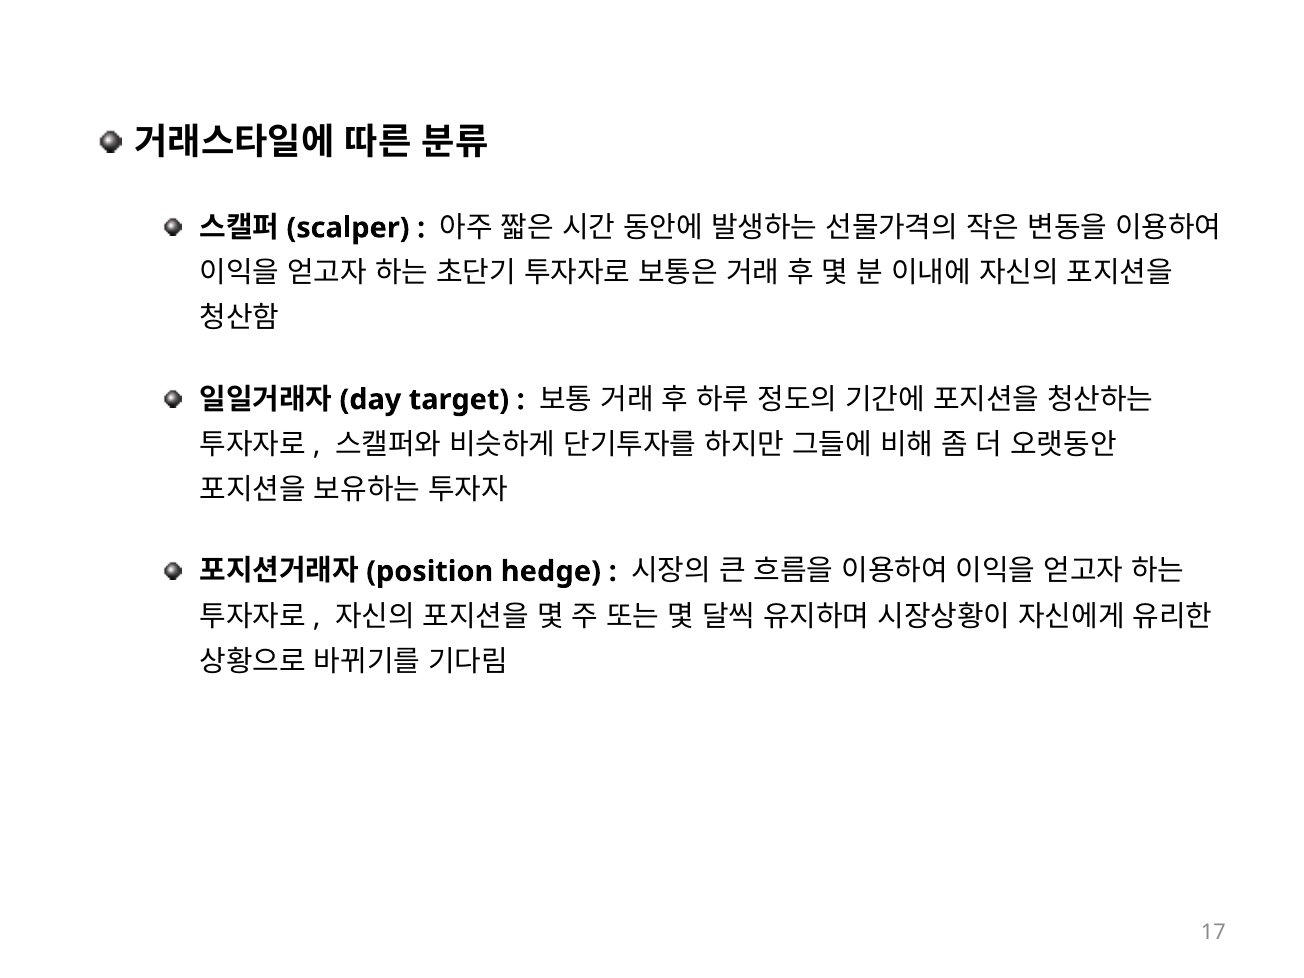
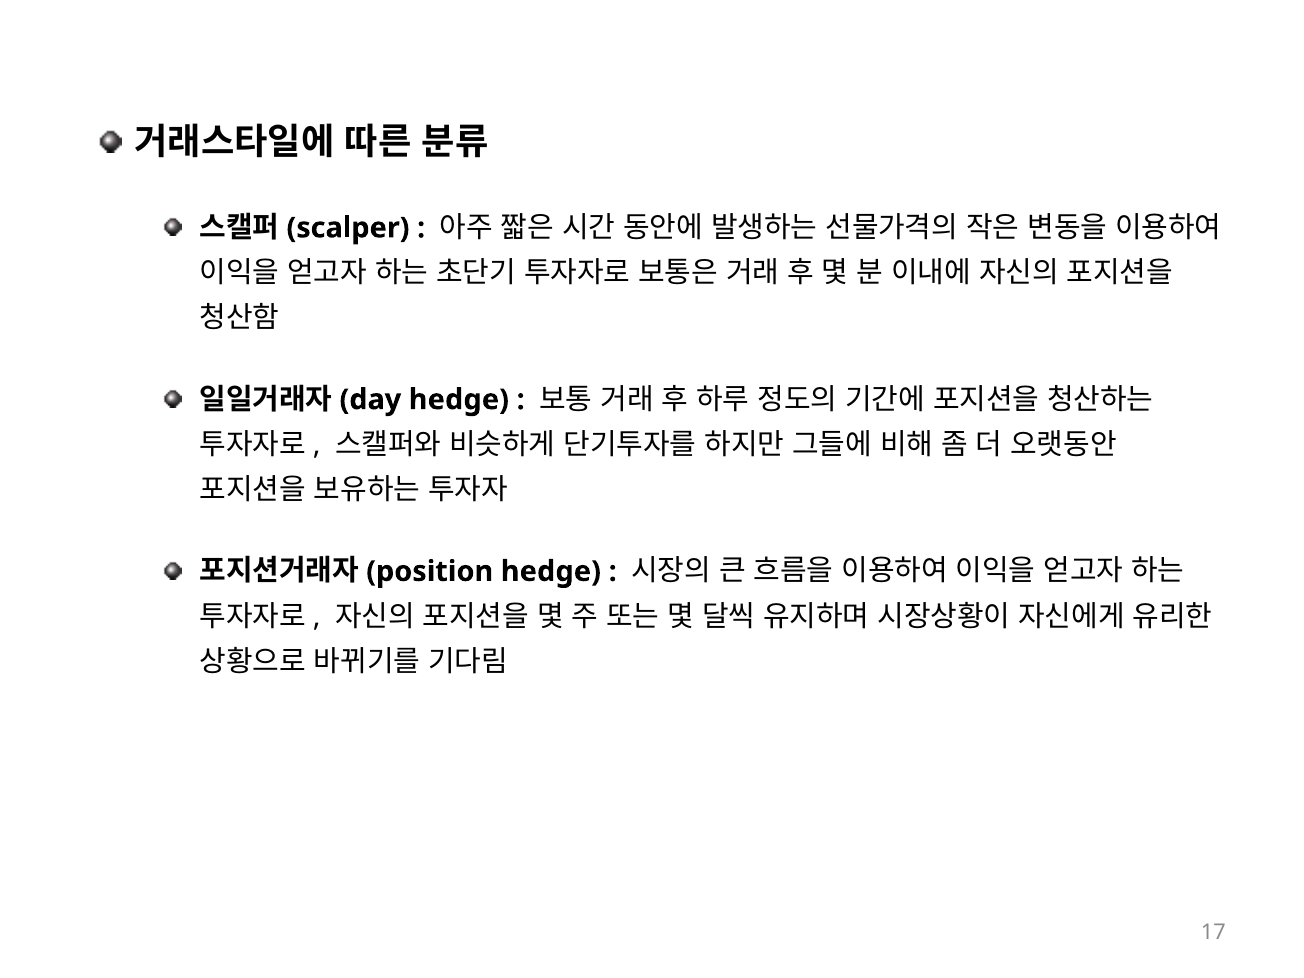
target at (459, 400): target -> hedge
